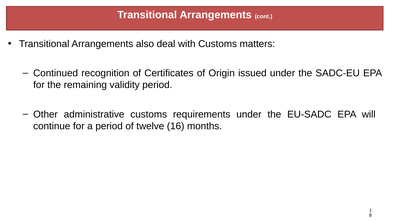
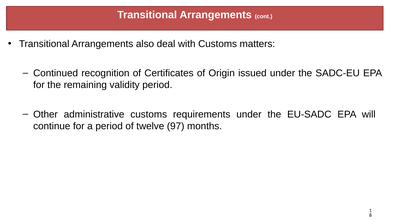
16: 16 -> 97
